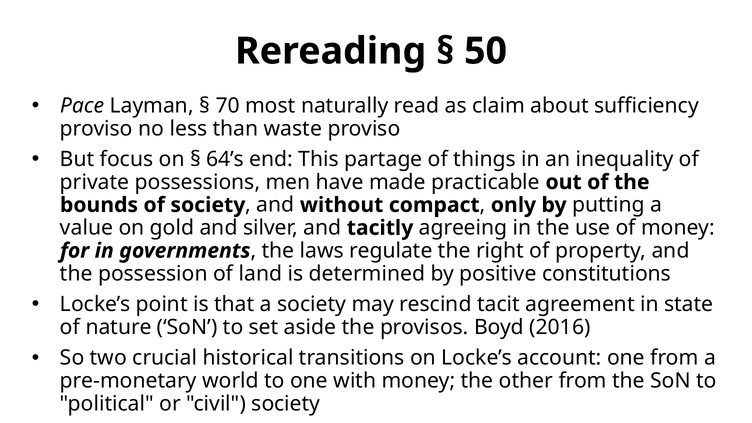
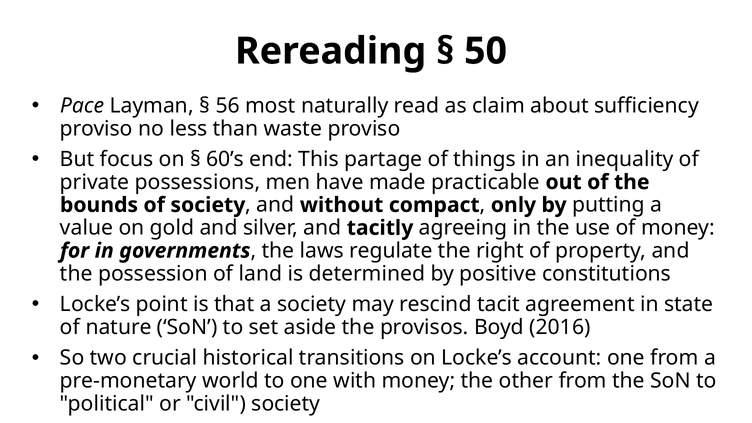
70: 70 -> 56
64’s: 64’s -> 60’s
